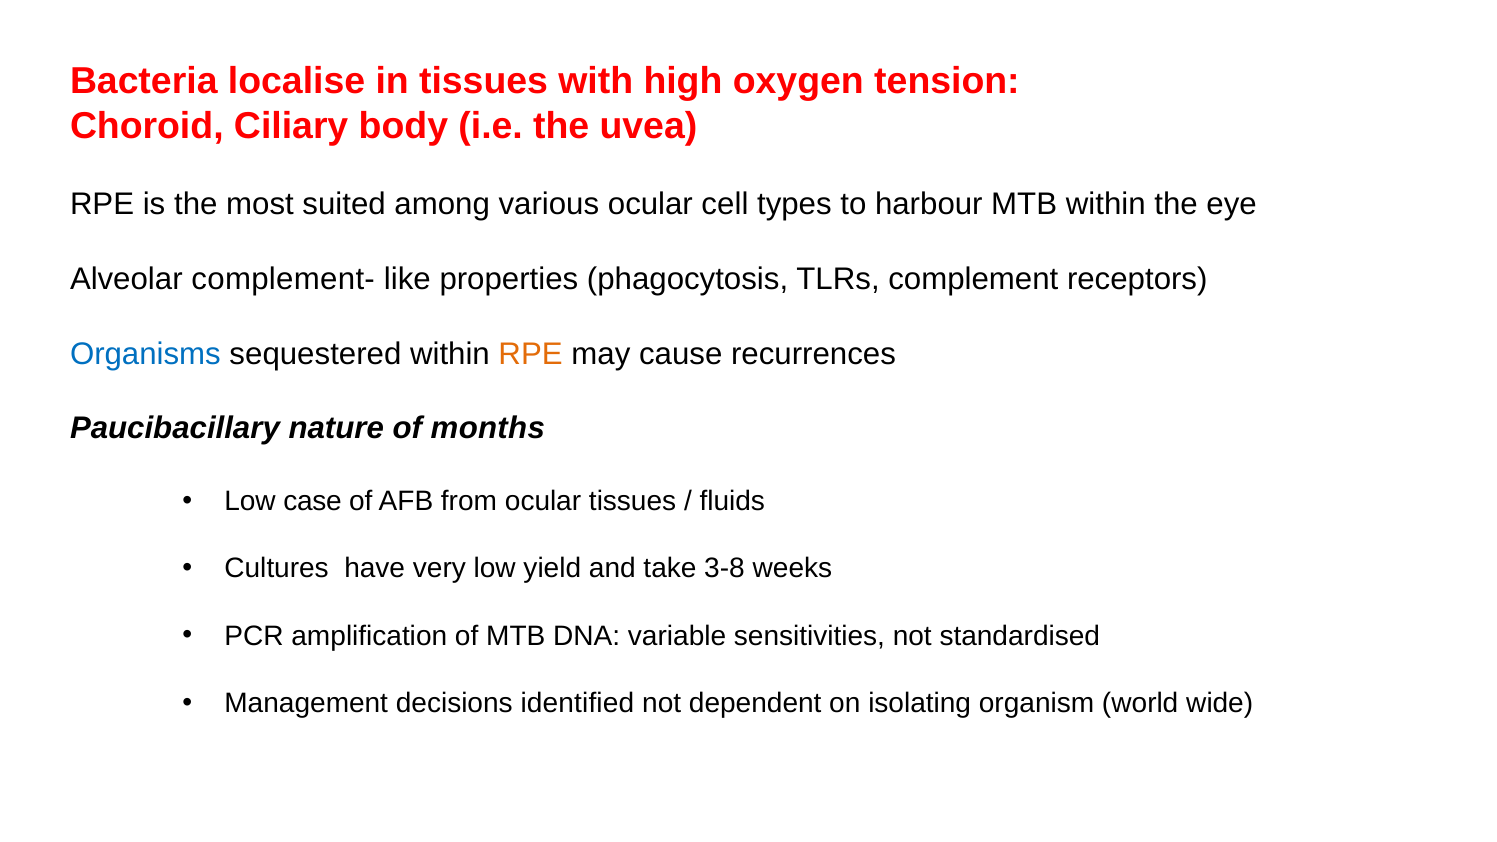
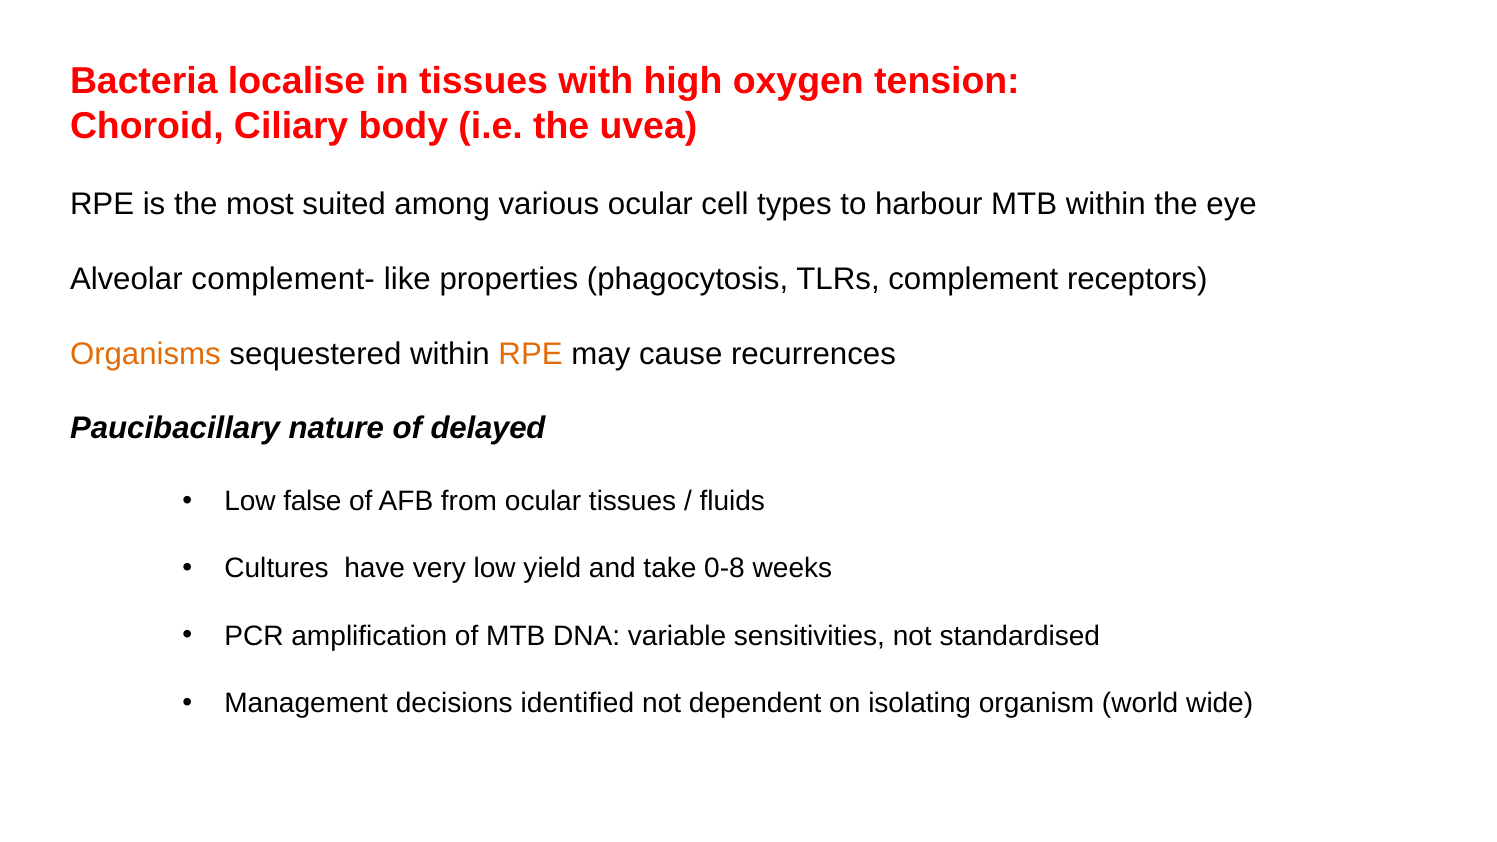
Organisms colour: blue -> orange
months: months -> delayed
case: case -> false
3-8: 3-8 -> 0-8
